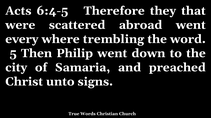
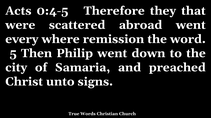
6:4-5: 6:4-5 -> 0:4-5
trembling: trembling -> remission
